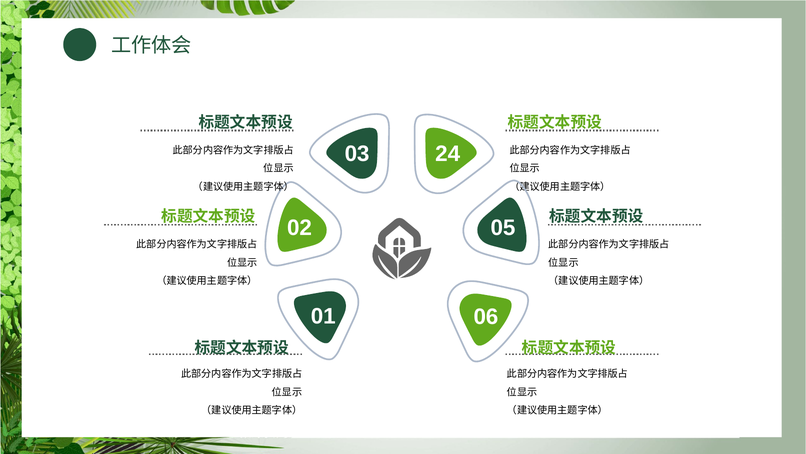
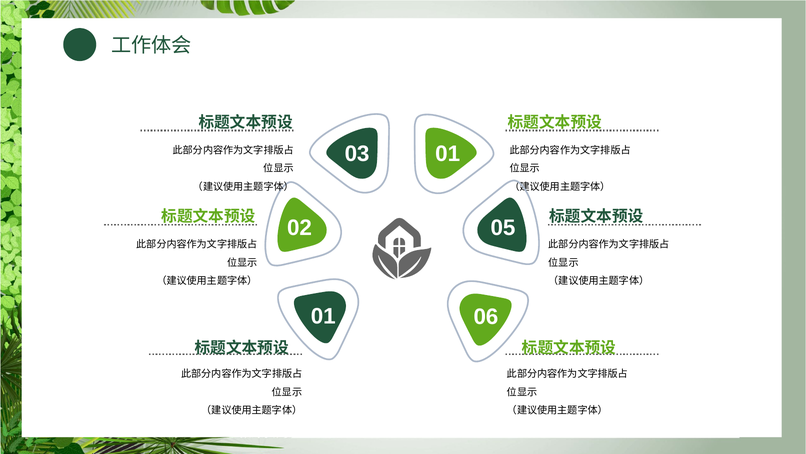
03 24: 24 -> 01
